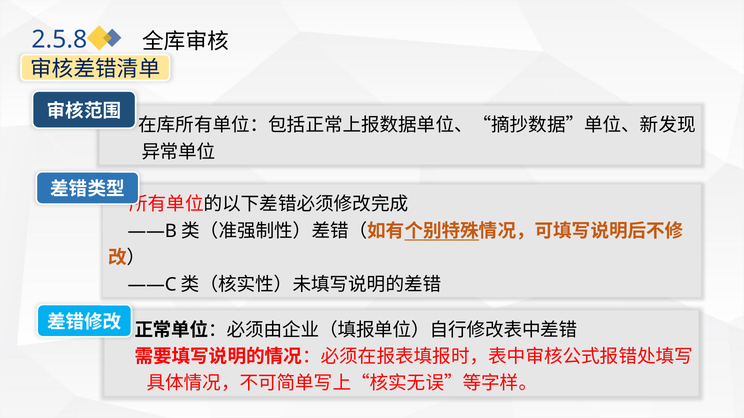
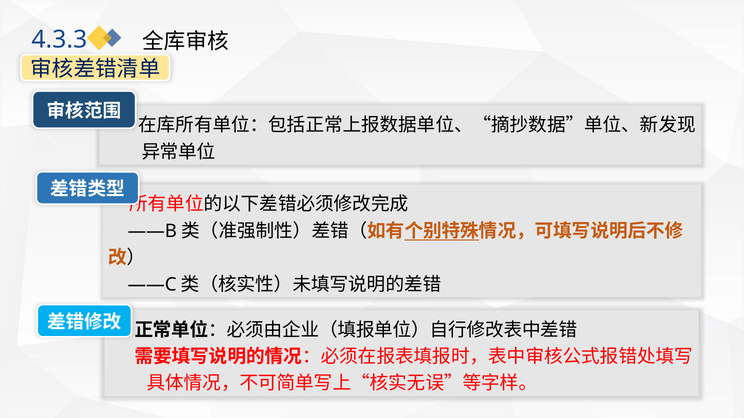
2.5.8: 2.5.8 -> 4.3.3
